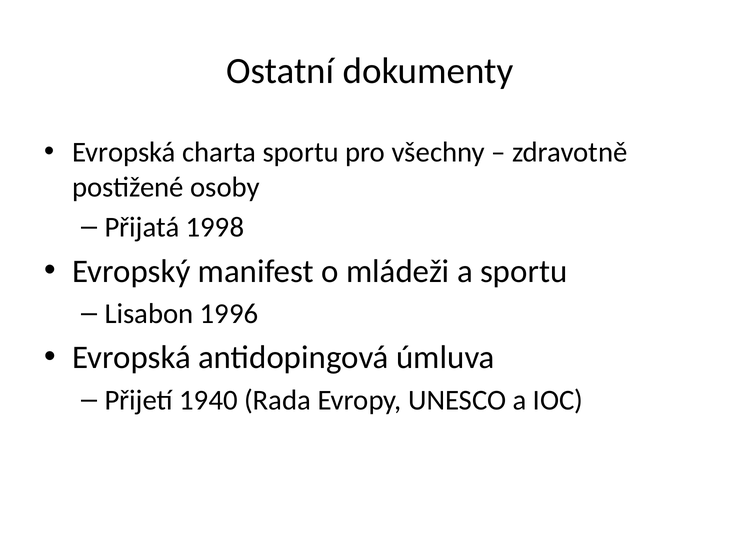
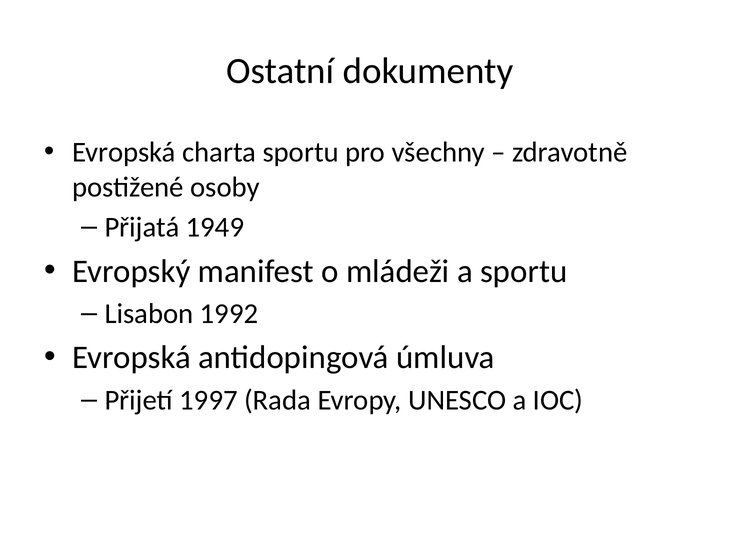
1998: 1998 -> 1949
1996: 1996 -> 1992
1940: 1940 -> 1997
